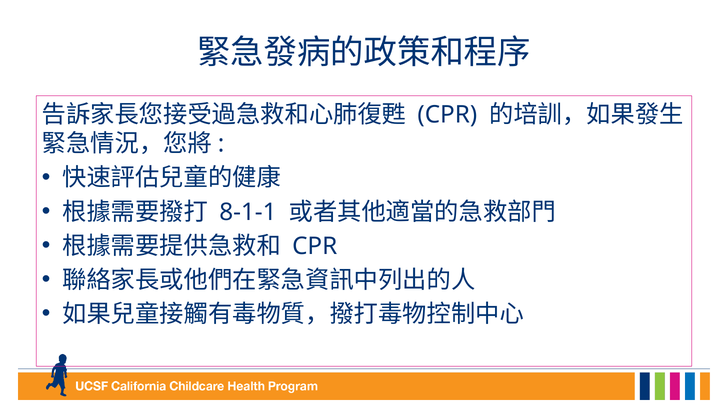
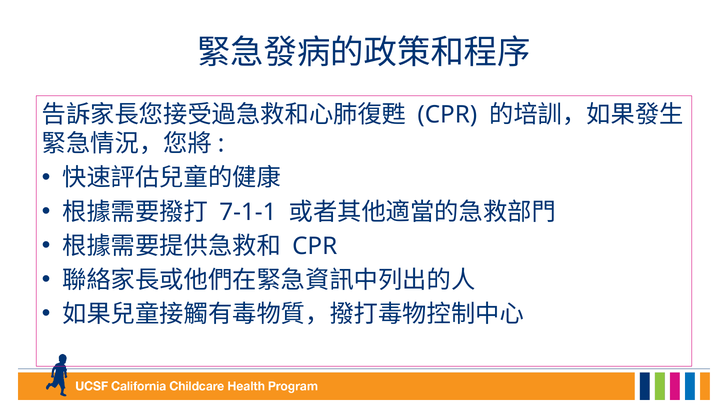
8-1-1: 8-1-1 -> 7-1-1
